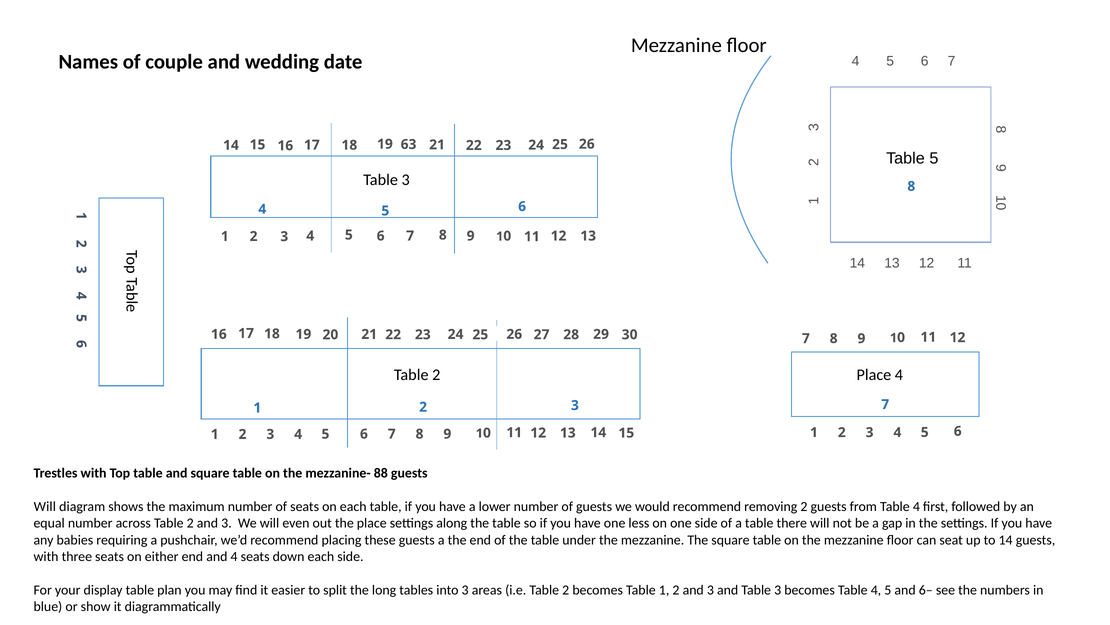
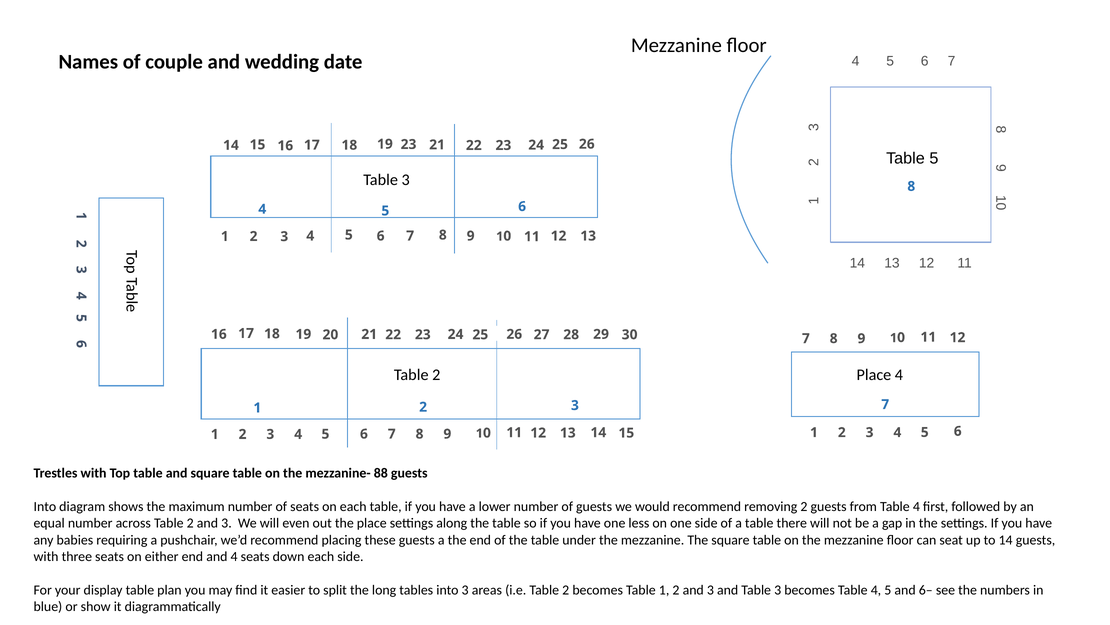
19 63: 63 -> 23
Will at (45, 506): Will -> Into
